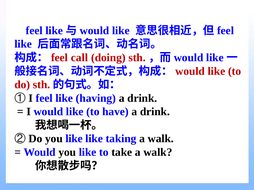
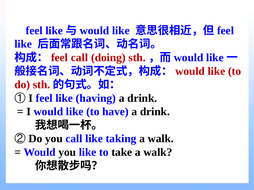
Do you like: like -> call
